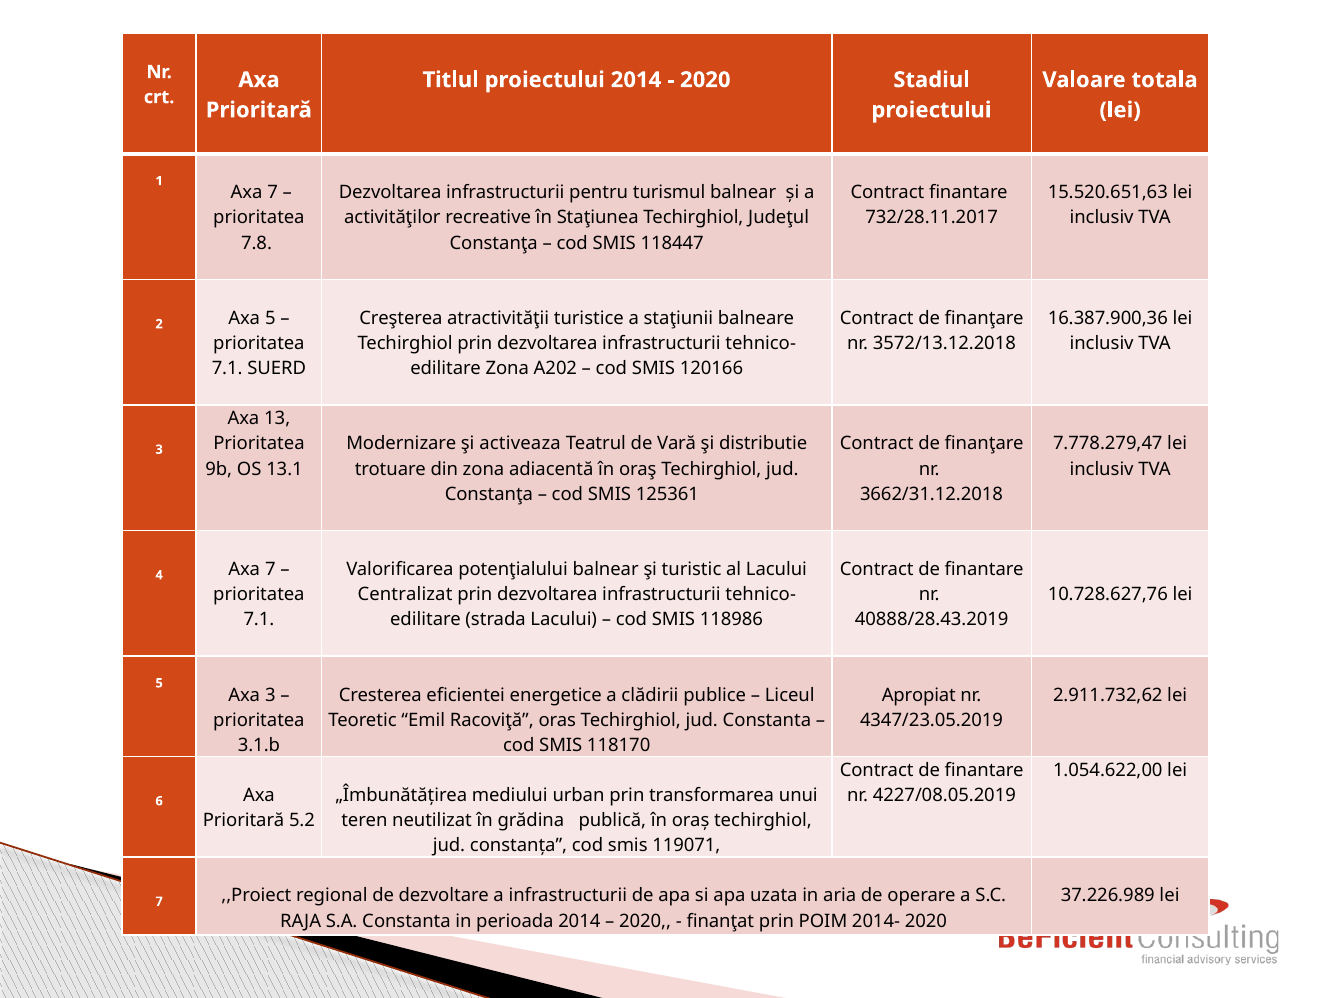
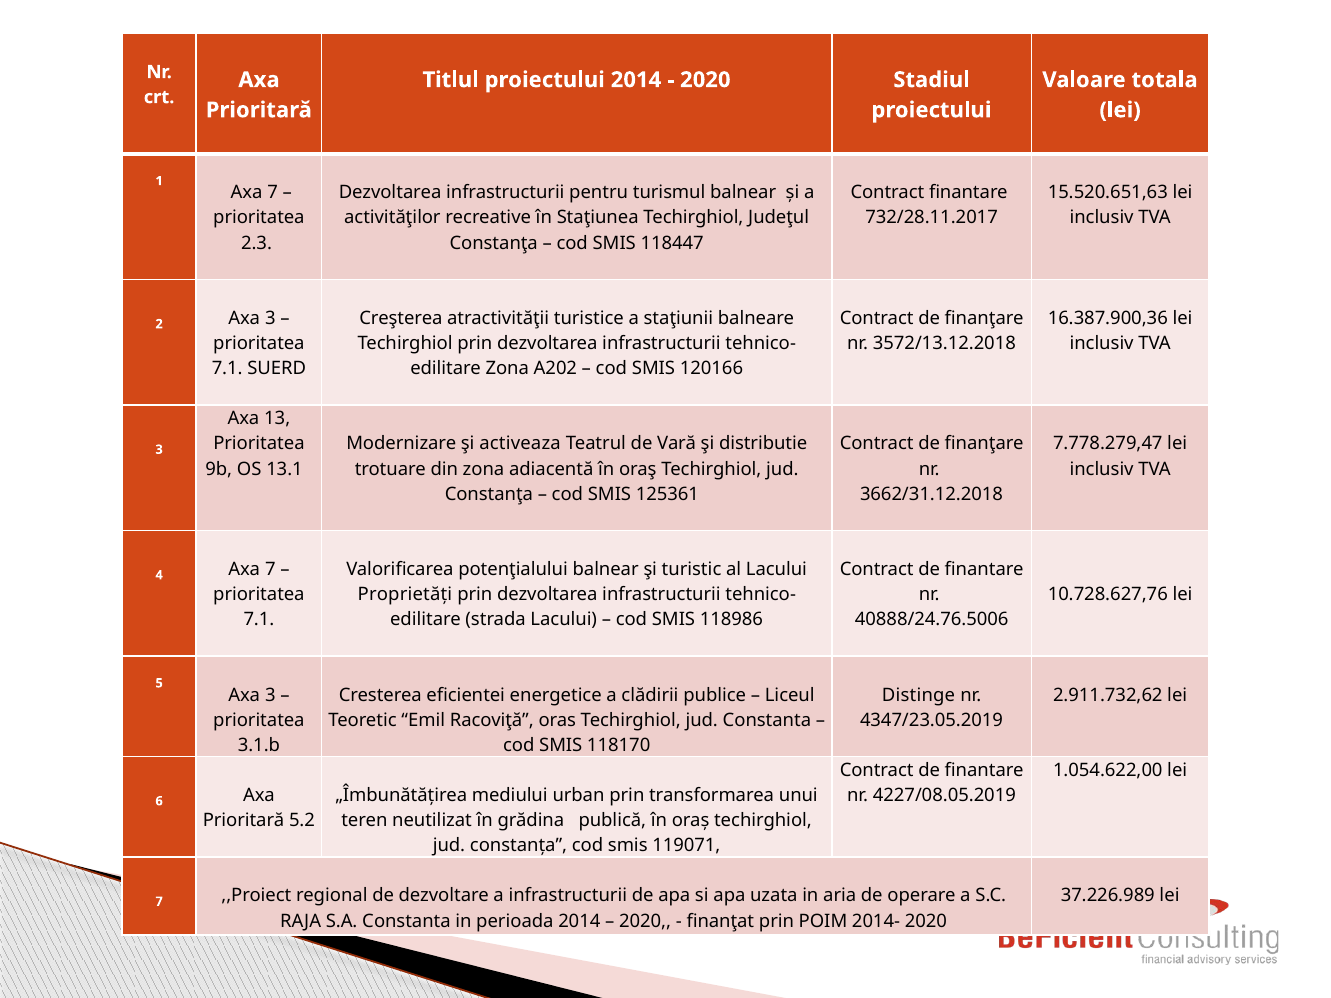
7.8: 7.8 -> 2.3
2 Axa 5: 5 -> 3
Centralizat: Centralizat -> Proprietăți
40888/28.43.2019: 40888/28.43.2019 -> 40888/24.76.5006
Apropiat: Apropiat -> Distinge
